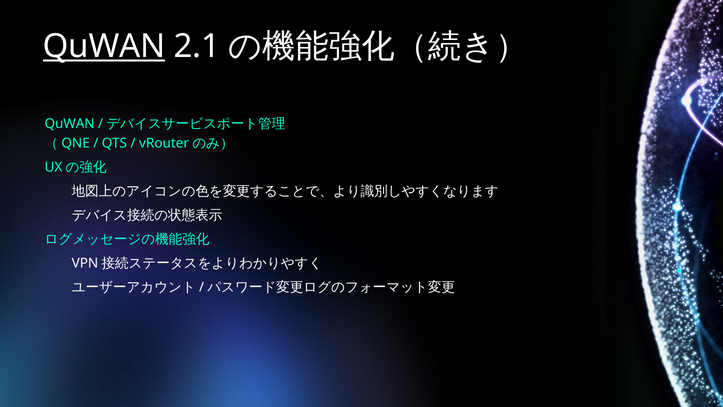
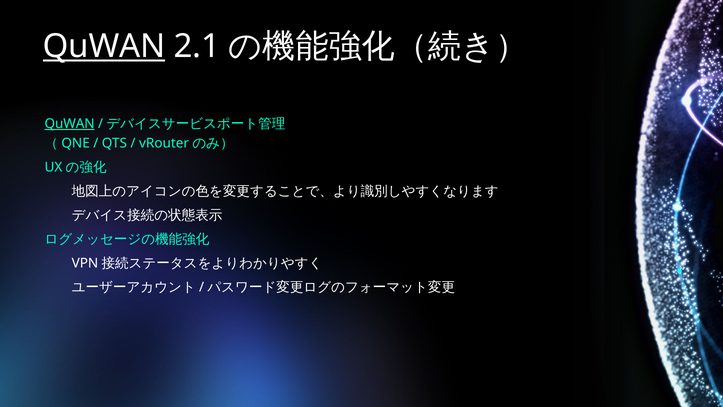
QuWAN at (70, 123) underline: none -> present
